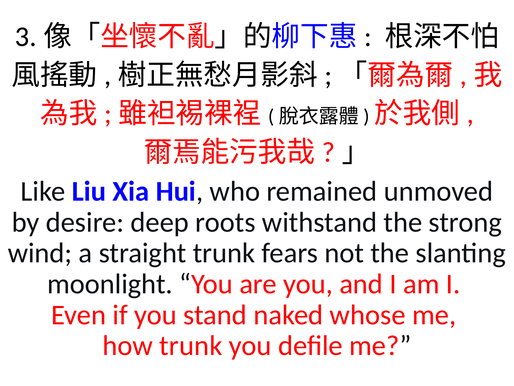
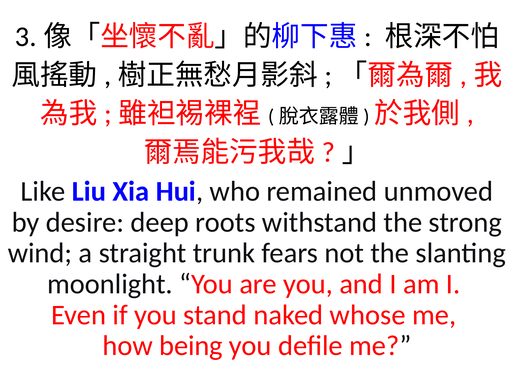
how trunk: trunk -> being
